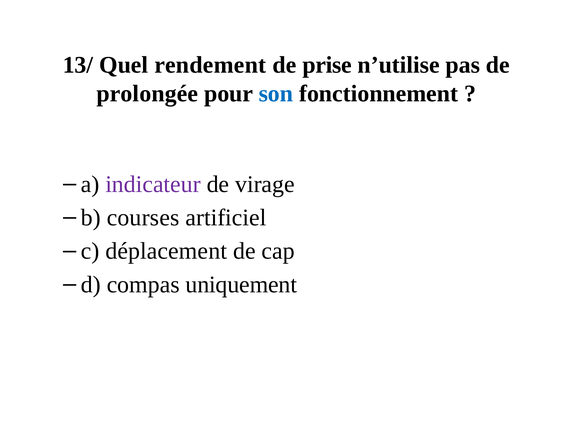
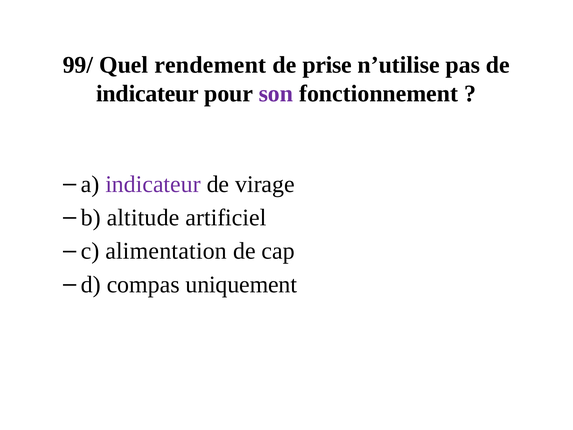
13/: 13/ -> 99/
prolongée at (147, 94): prolongée -> indicateur
son colour: blue -> purple
courses: courses -> altitude
déplacement: déplacement -> alimentation
